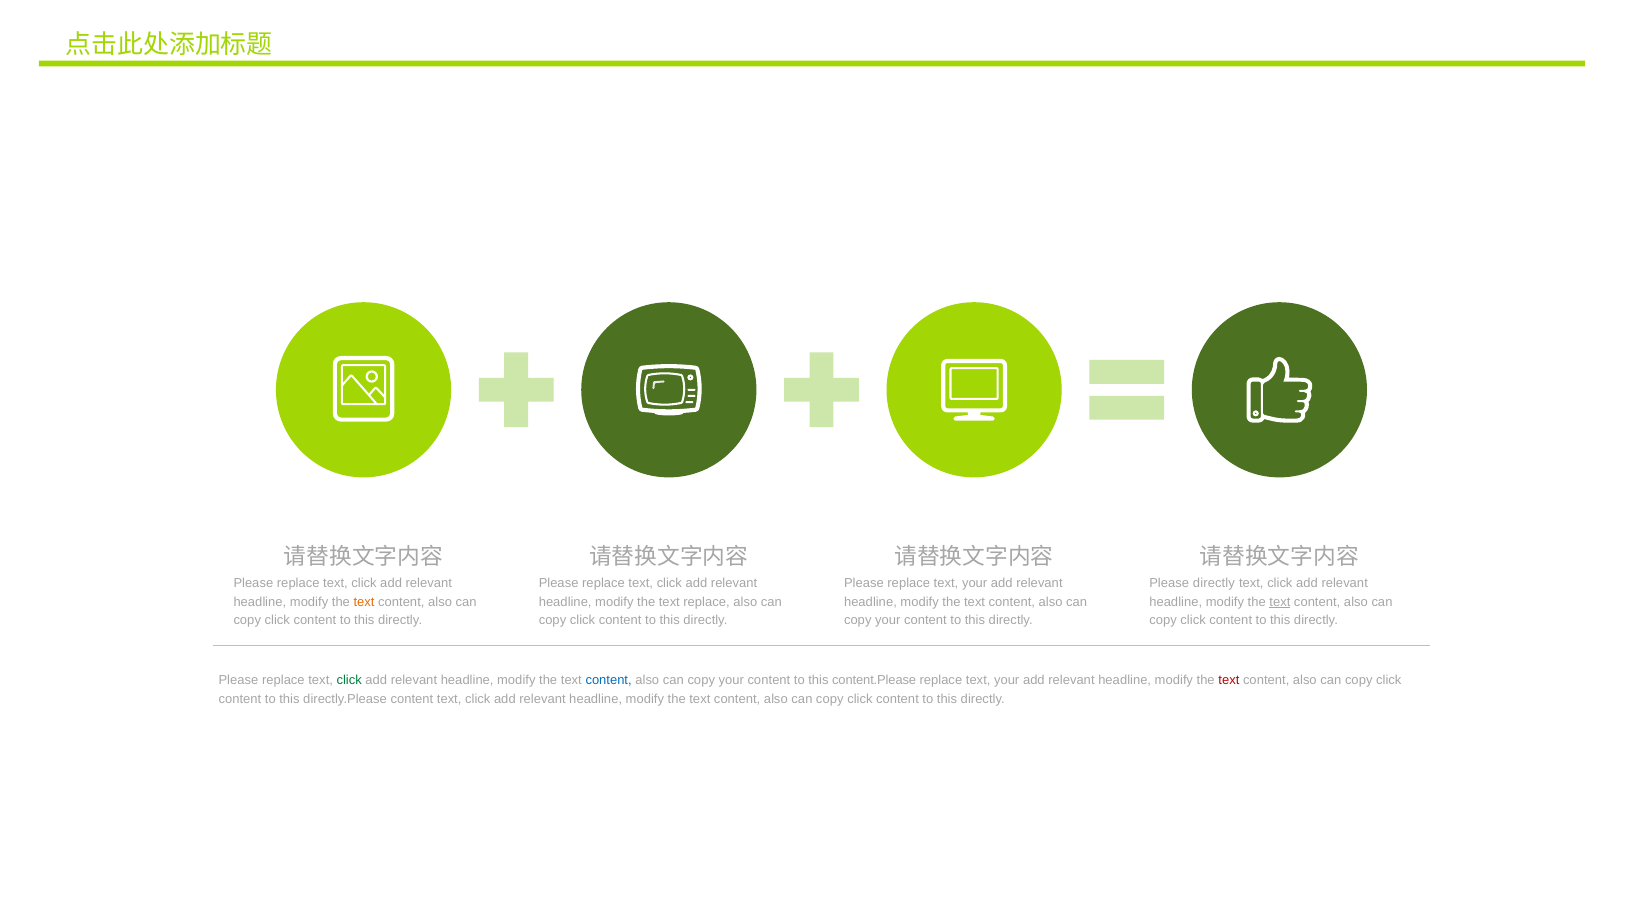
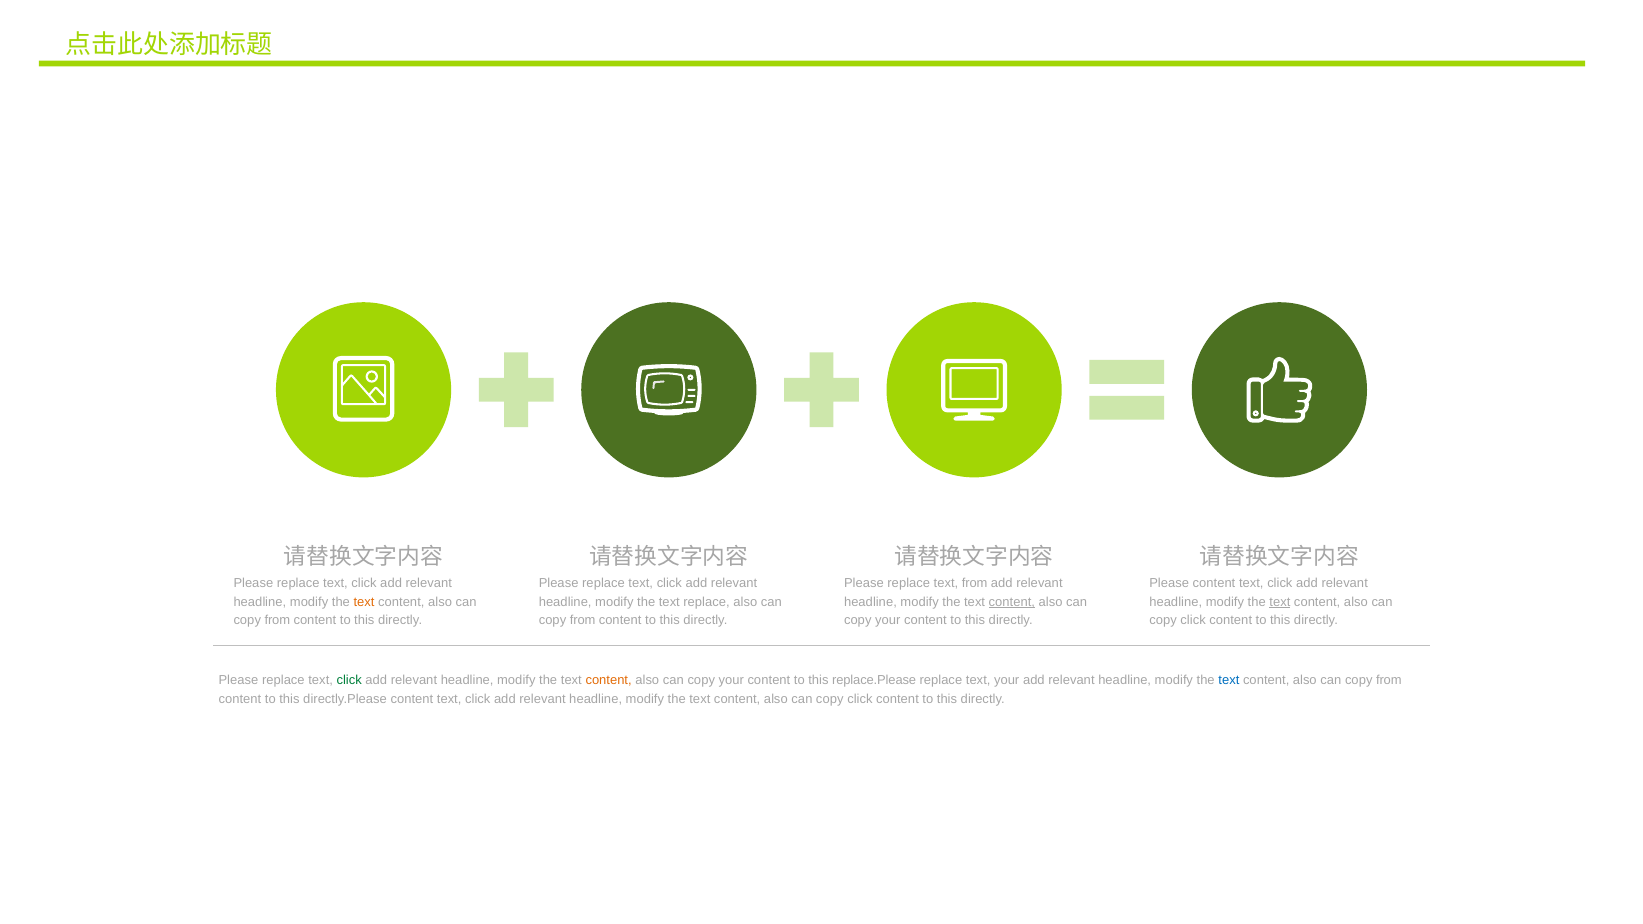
Please replace text your: your -> from
Please directly: directly -> content
content at (1012, 602) underline: none -> present
click at (277, 621): click -> from
click at (583, 621): click -> from
content at (609, 680) colour: blue -> orange
content.Please: content.Please -> replace.Please
text at (1229, 680) colour: red -> blue
click at (1389, 680): click -> from
